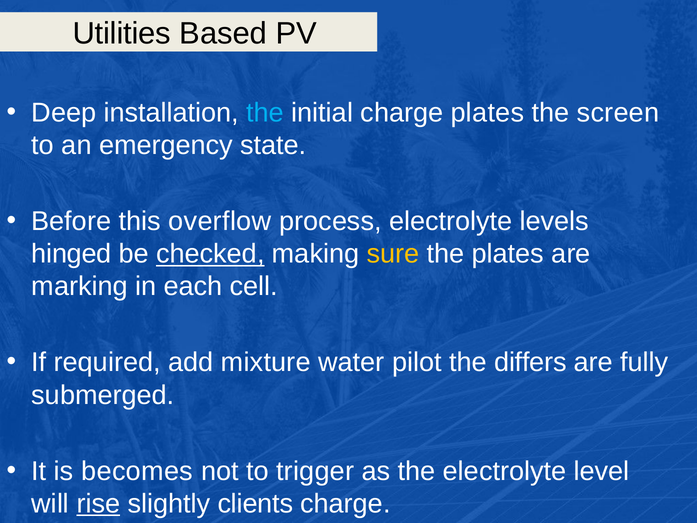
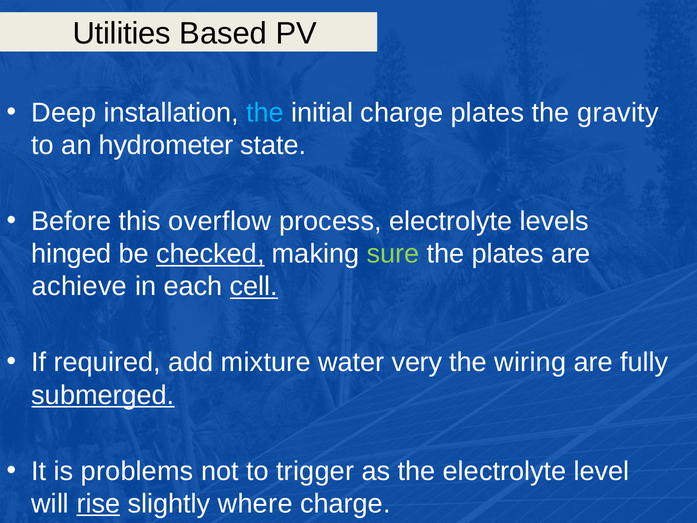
screen: screen -> gravity
emergency: emergency -> hydrometer
sure colour: yellow -> light green
marking: marking -> achieve
cell underline: none -> present
pilot: pilot -> very
differs: differs -> wiring
submerged underline: none -> present
becomes: becomes -> problems
clients: clients -> where
